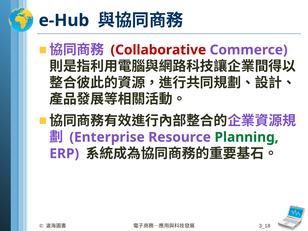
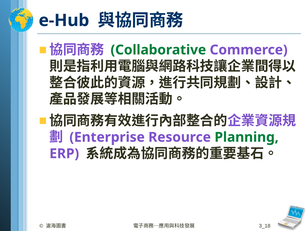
Collaborative colour: red -> green
